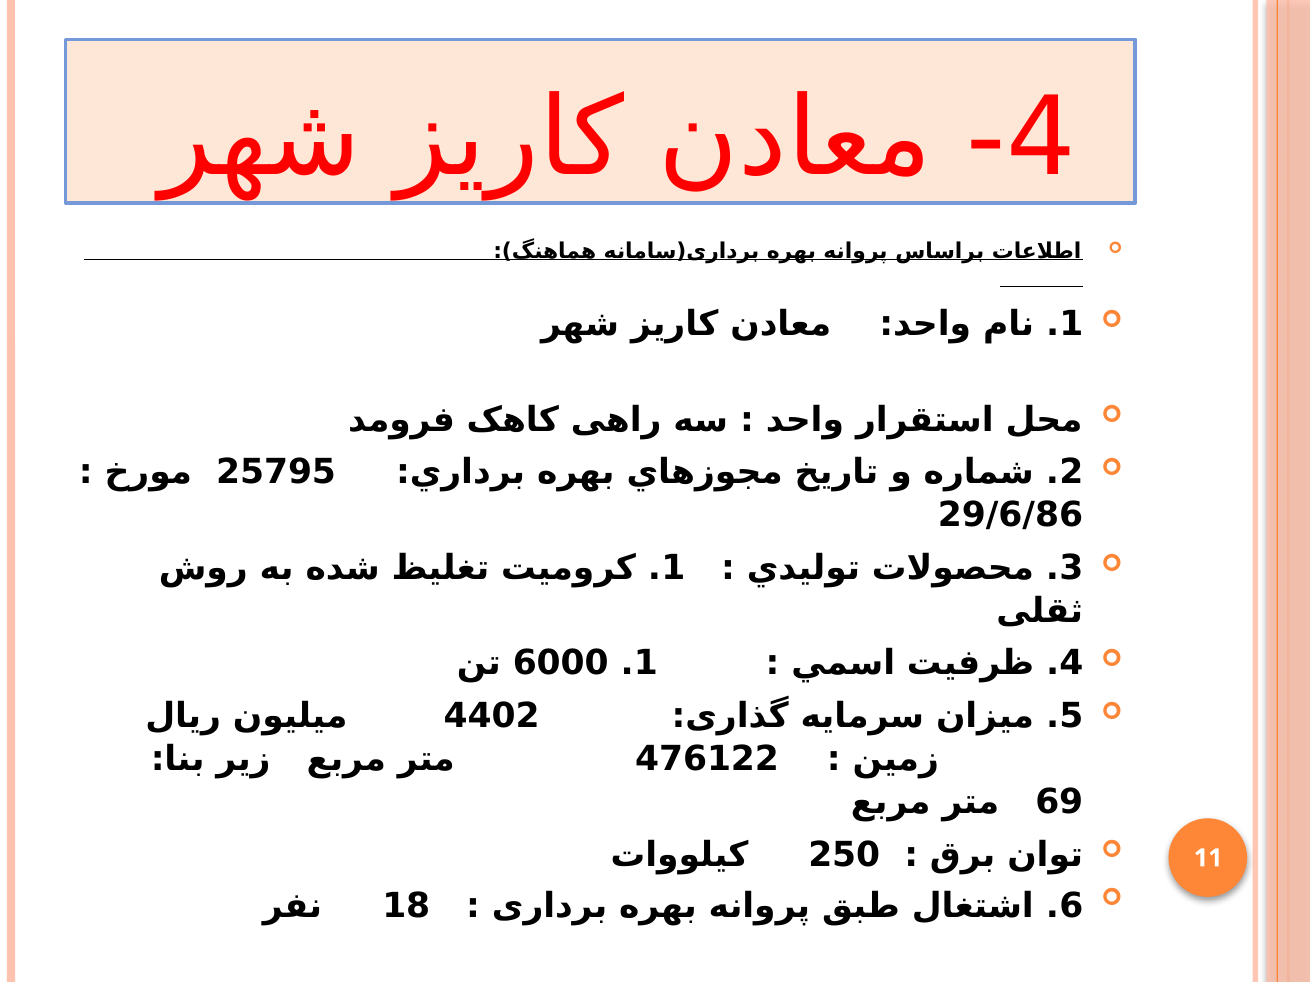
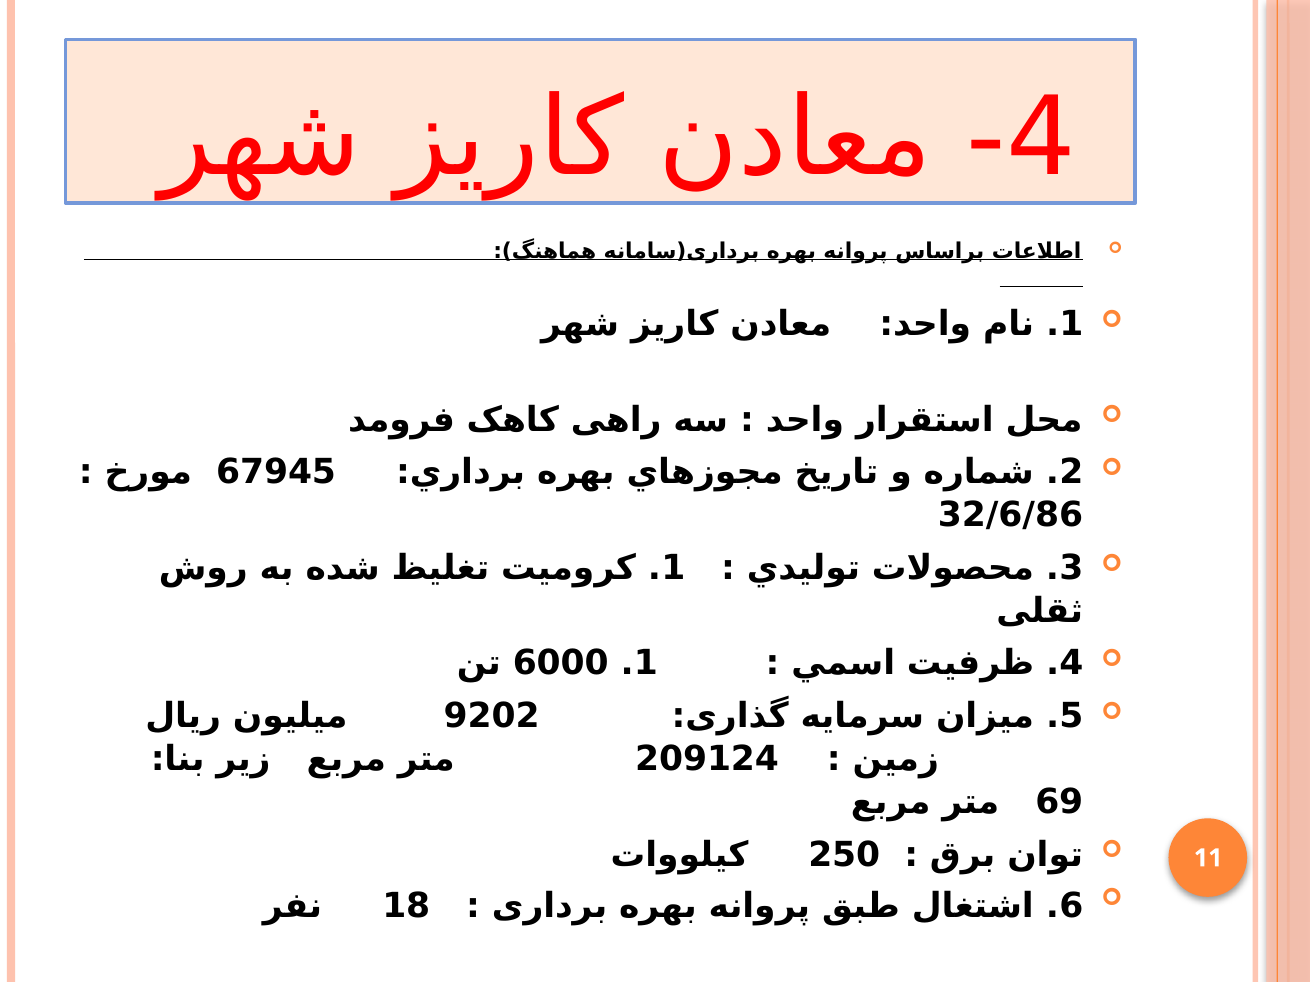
25795: 25795 -> 67945
29/6/86: 29/6/86 -> 32/6/86
4402: 4402 -> 9202
476122: 476122 -> 209124
